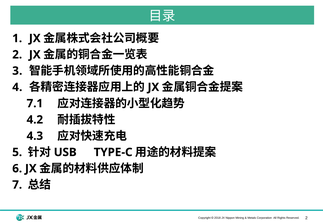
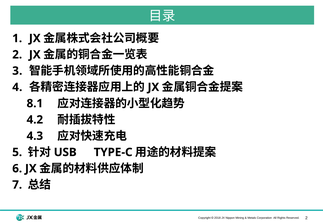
7.1: 7.1 -> 8.1
